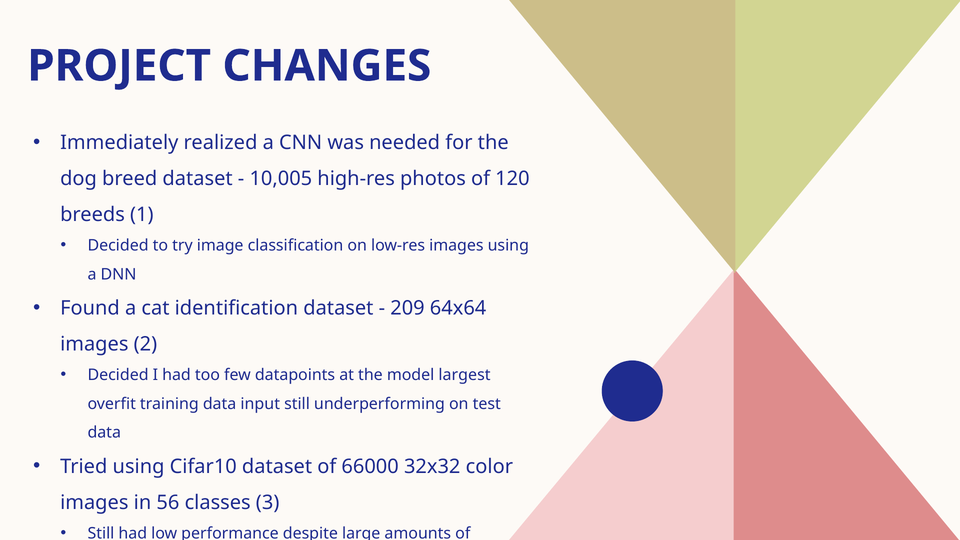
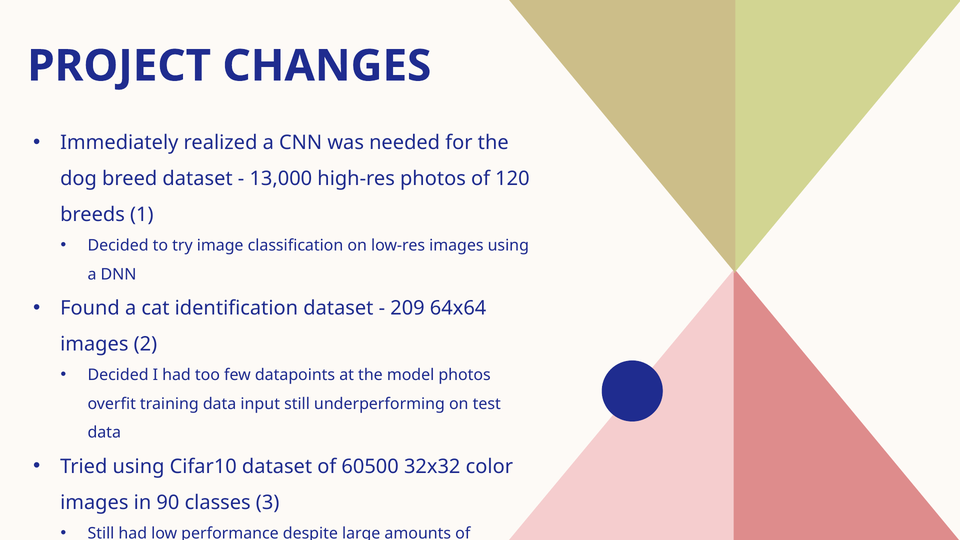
10,005: 10,005 -> 13,000
model largest: largest -> photos
66000: 66000 -> 60500
56: 56 -> 90
